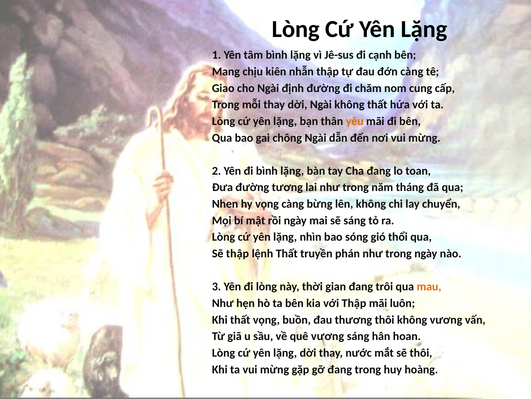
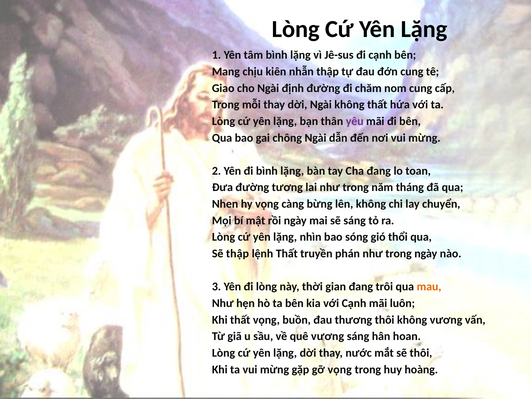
đớn càng: càng -> cung
yêu colour: orange -> purple
với Thập: Thập -> Cạnh
gỡ đang: đang -> vọng
